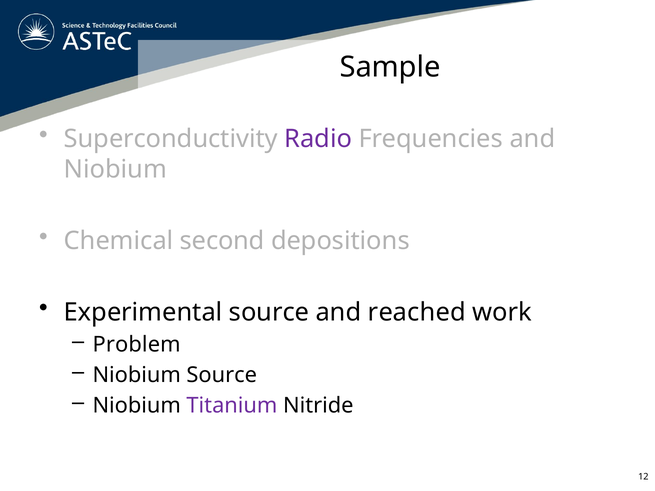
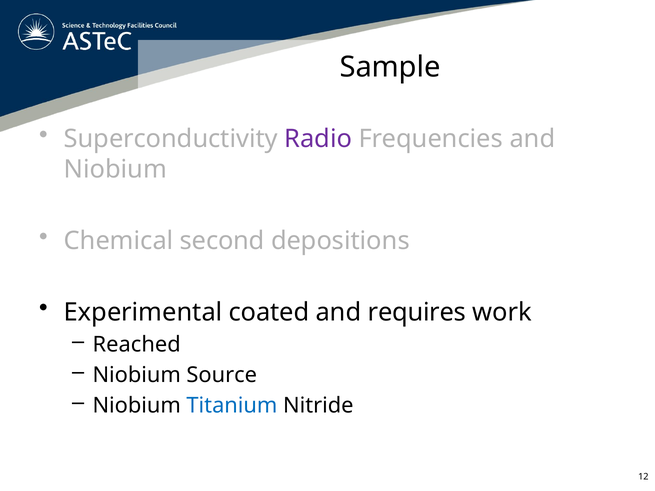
Experimental source: source -> coated
reached: reached -> requires
Problem: Problem -> Reached
Titanium colour: purple -> blue
